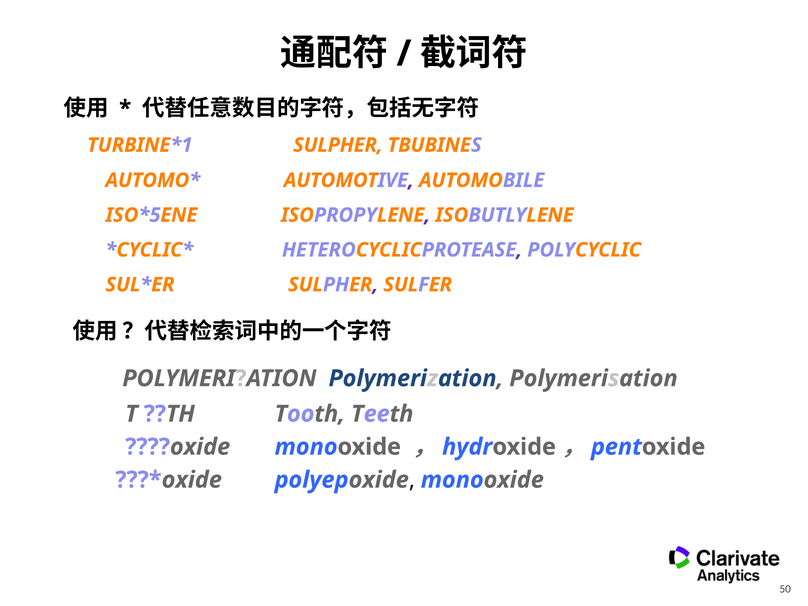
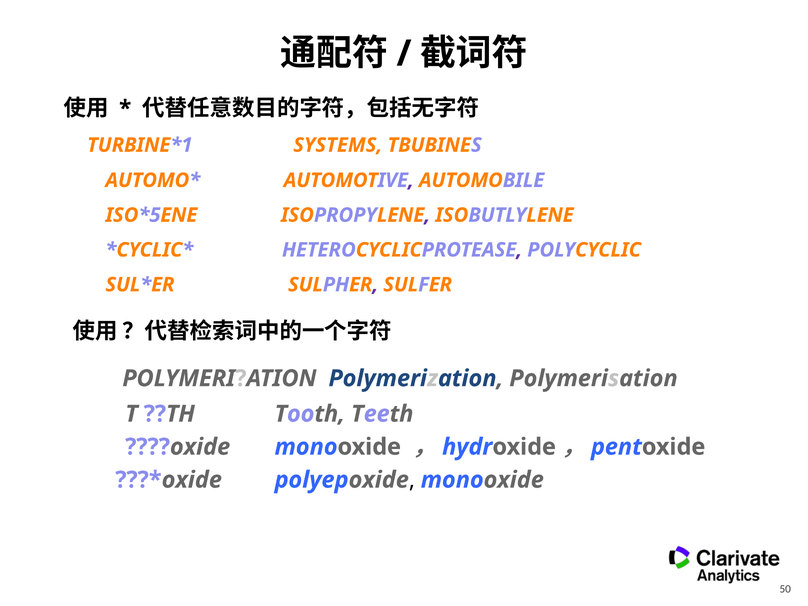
SULPHER at (338, 145): SULPHER -> SYSTEMS
